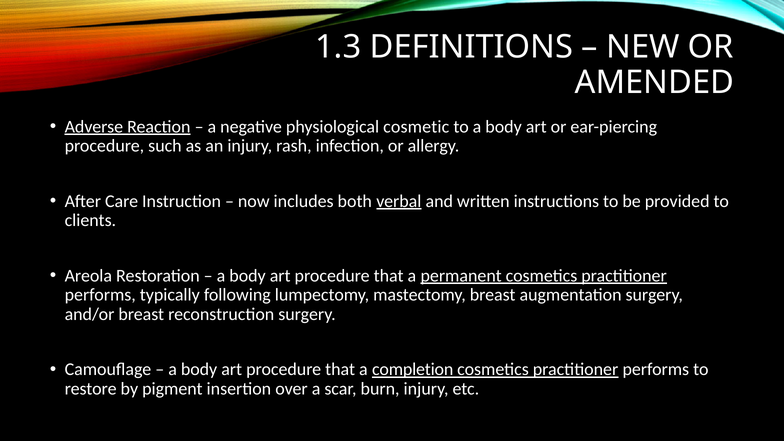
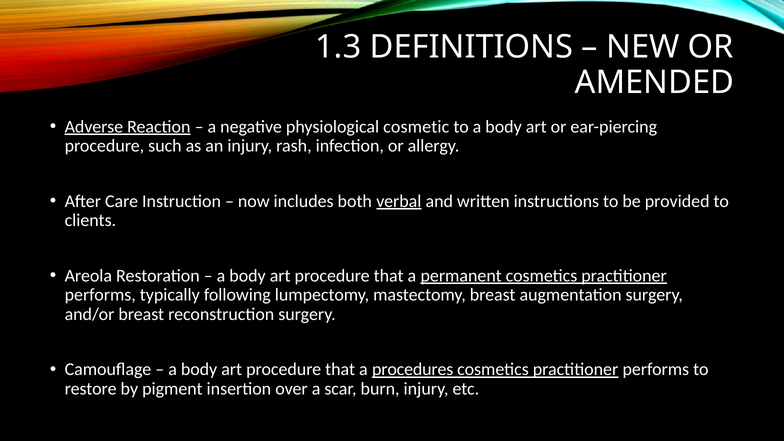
completion: completion -> procedures
